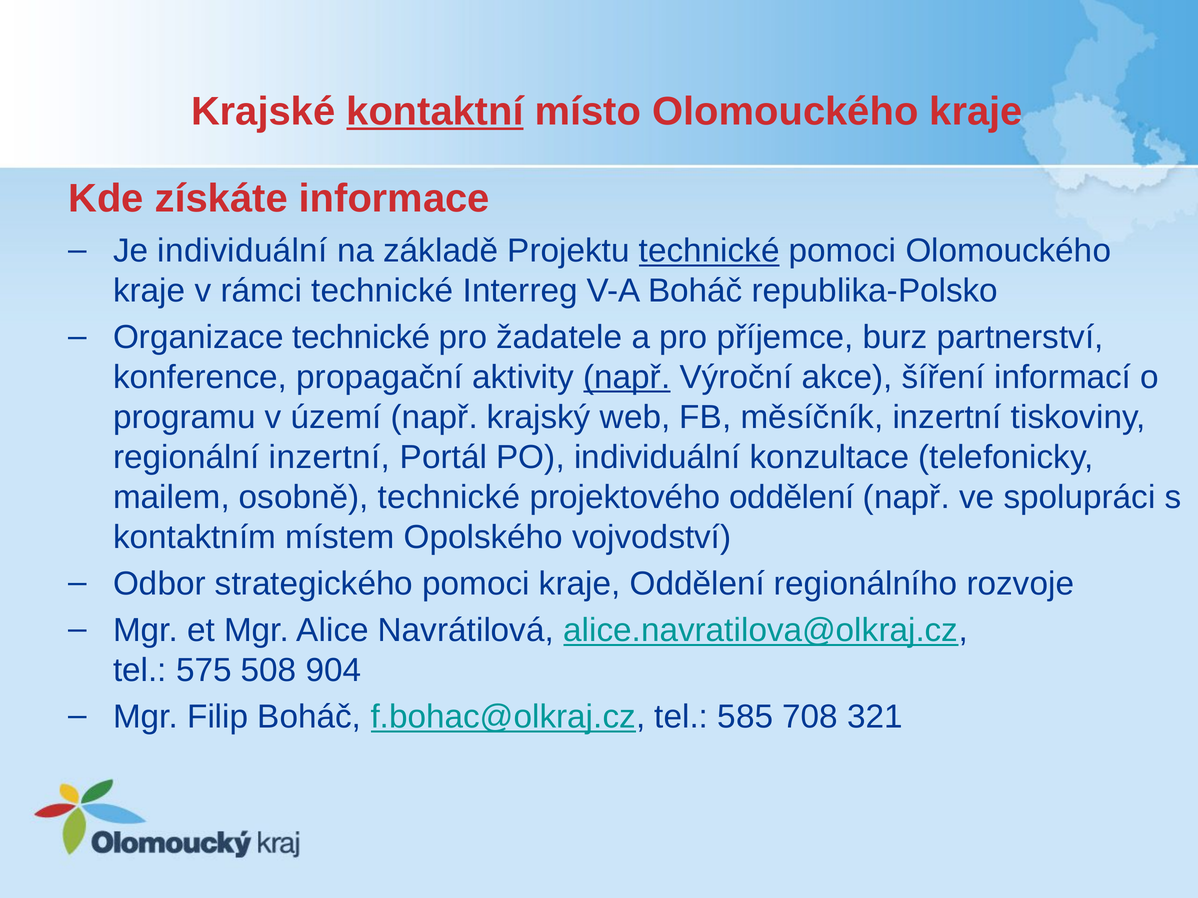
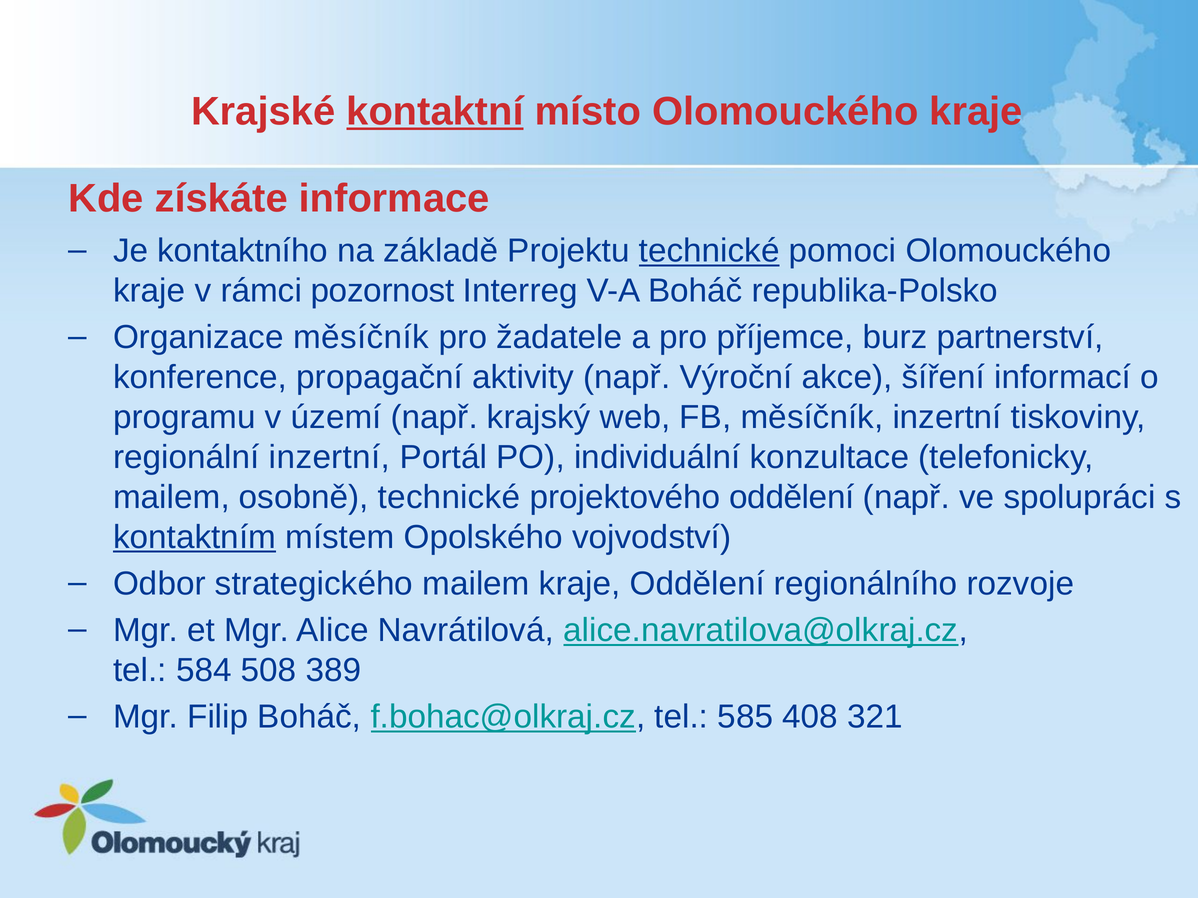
Je individuální: individuální -> kontaktního
rámci technické: technické -> pozornost
Organizace technické: technické -> měsíčník
např at (627, 378) underline: present -> none
kontaktním underline: none -> present
strategického pomoci: pomoci -> mailem
575: 575 -> 584
904: 904 -> 389
708: 708 -> 408
